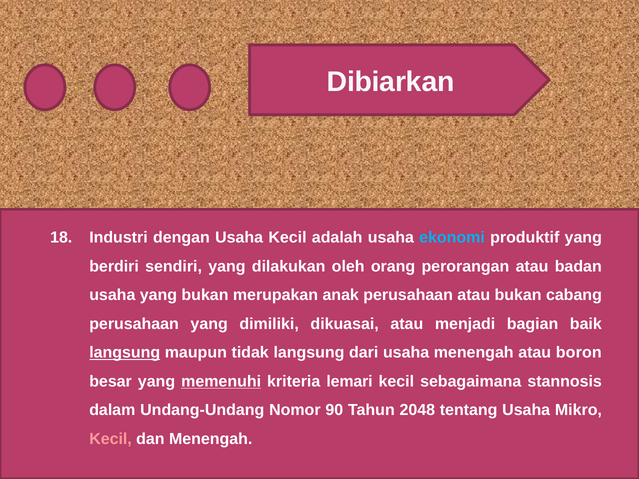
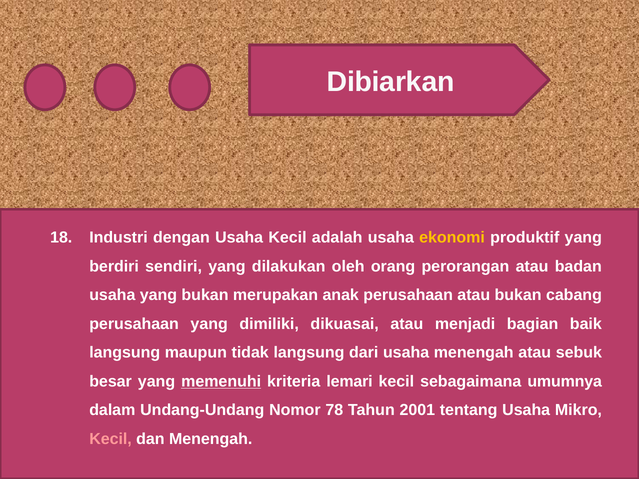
ekonomi colour: light blue -> yellow
langsung at (125, 353) underline: present -> none
boron: boron -> sebuk
stannosis: stannosis -> umumnya
90: 90 -> 78
2048: 2048 -> 2001
